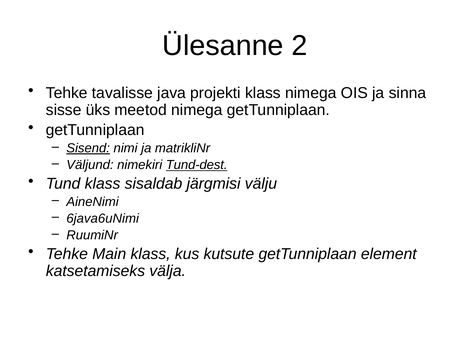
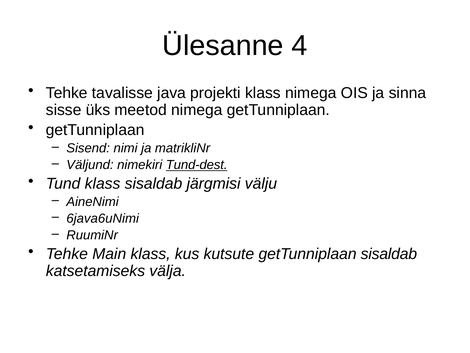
2: 2 -> 4
Sisend underline: present -> none
getTunniplaan element: element -> sisaldab
